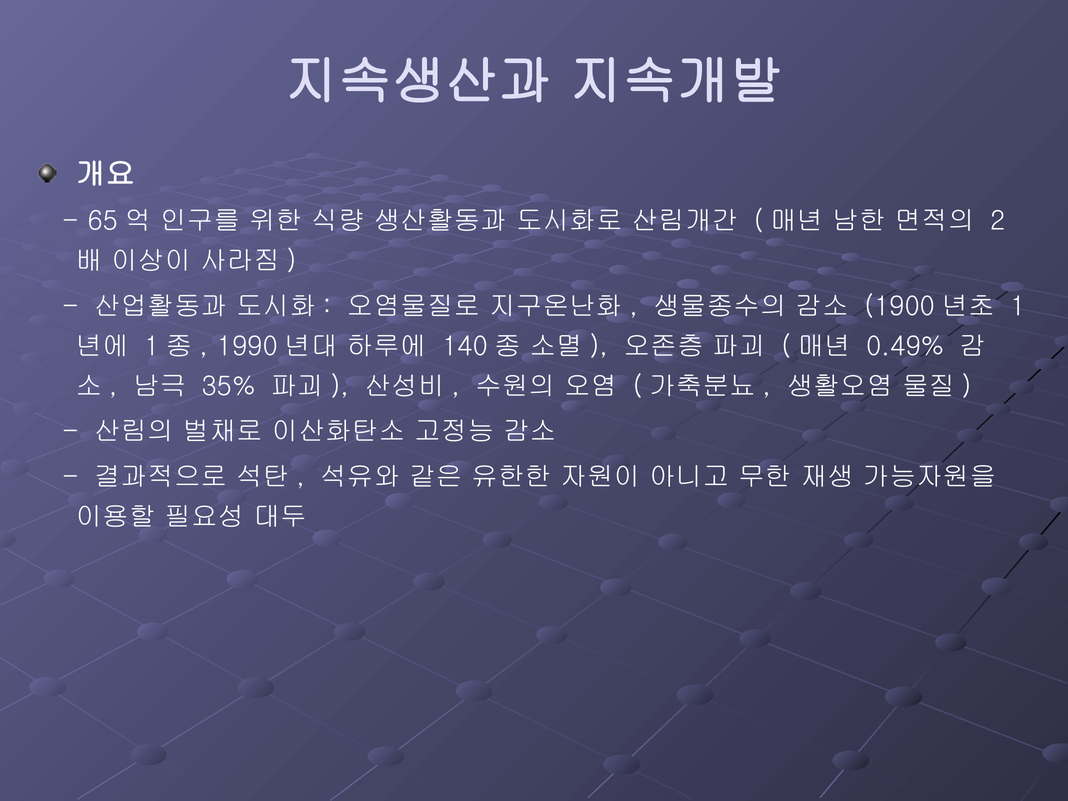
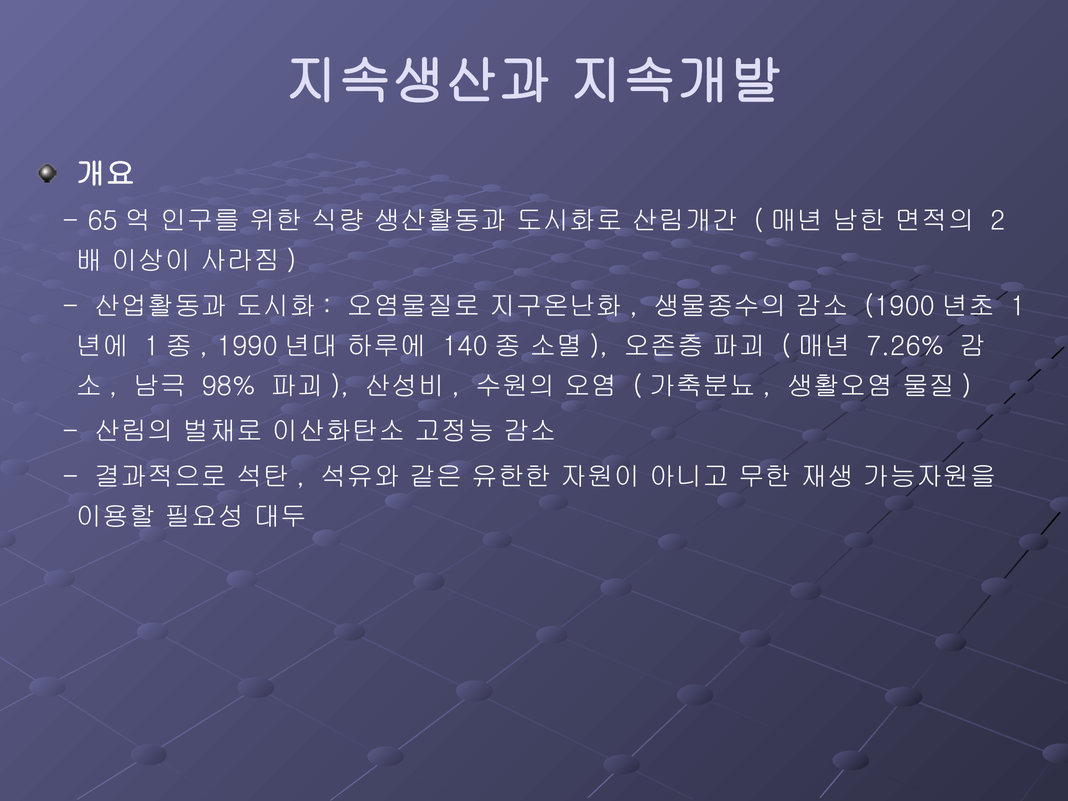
0.49%: 0.49% -> 7.26%
35%: 35% -> 98%
